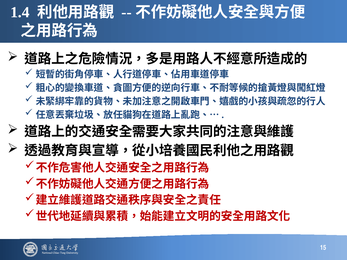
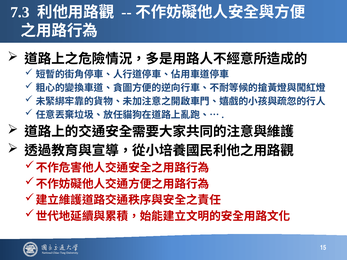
1.4: 1.4 -> 7.3
